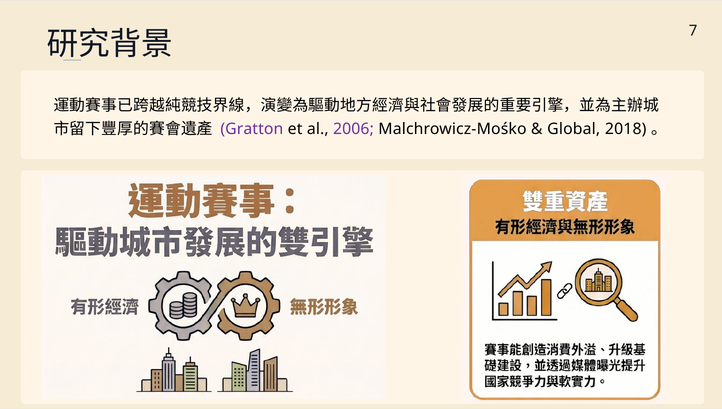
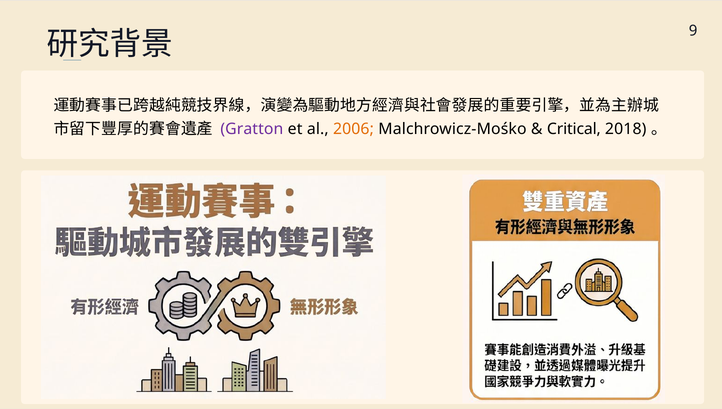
7: 7 -> 9
2006 colour: purple -> orange
Global: Global -> Critical
